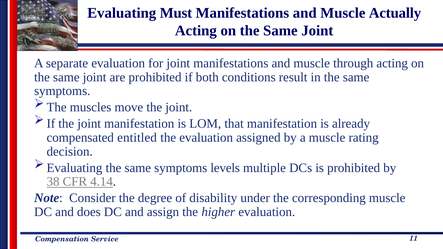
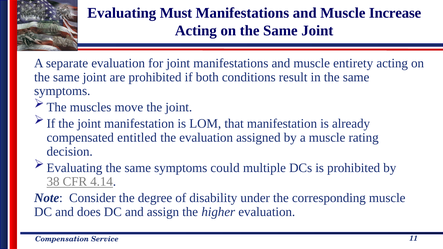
Actually: Actually -> Increase
through: through -> entirety
levels: levels -> could
